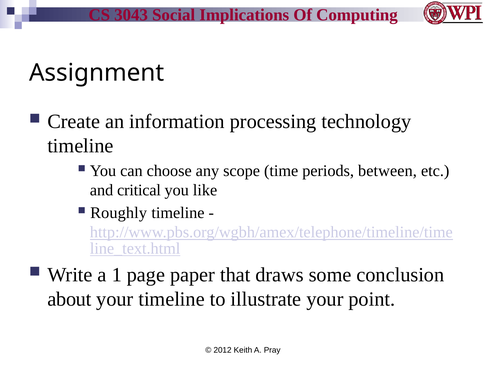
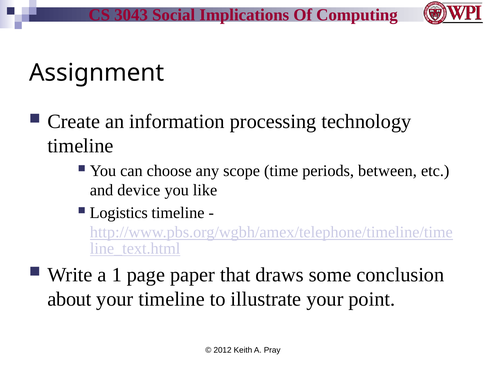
critical: critical -> device
Roughly: Roughly -> Logistics
